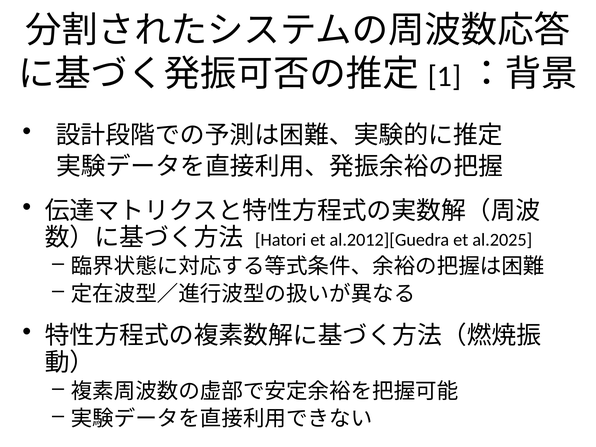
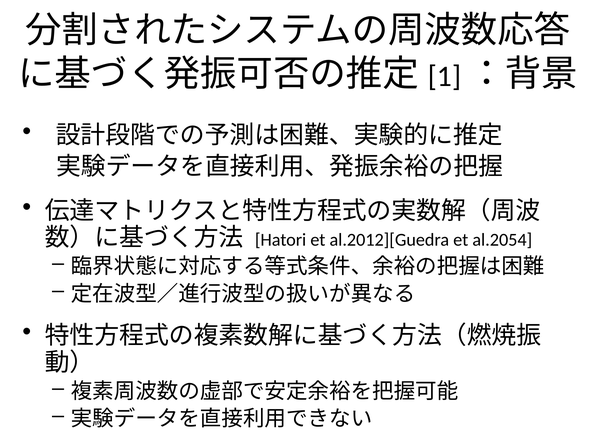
al.2025: al.2025 -> al.2054
